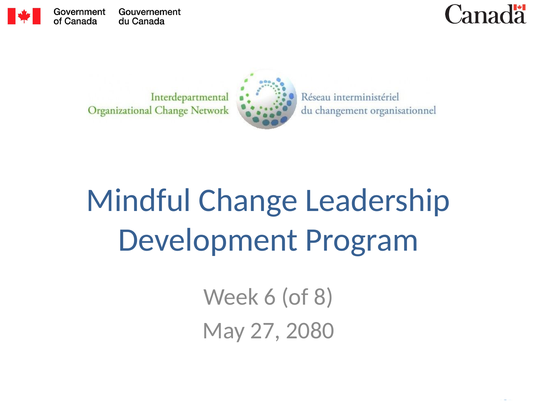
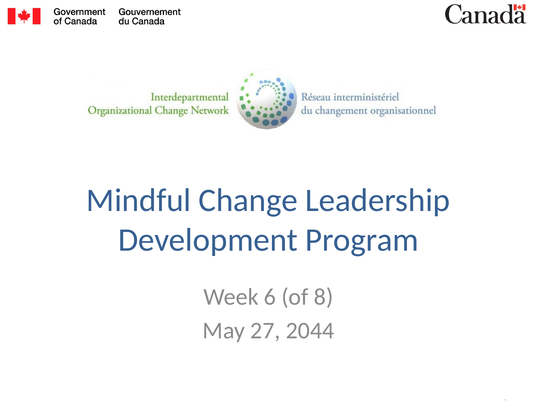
2080: 2080 -> 2044
